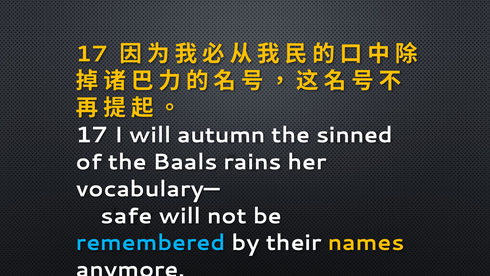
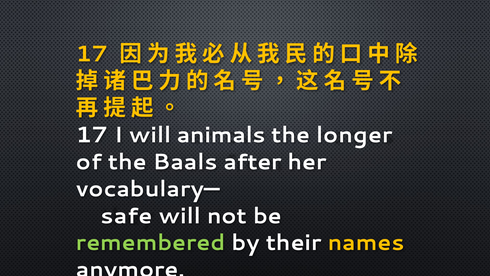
autumn: autumn -> animals
sinned: sinned -> longer
rains: rains -> after
remembered colour: light blue -> light green
